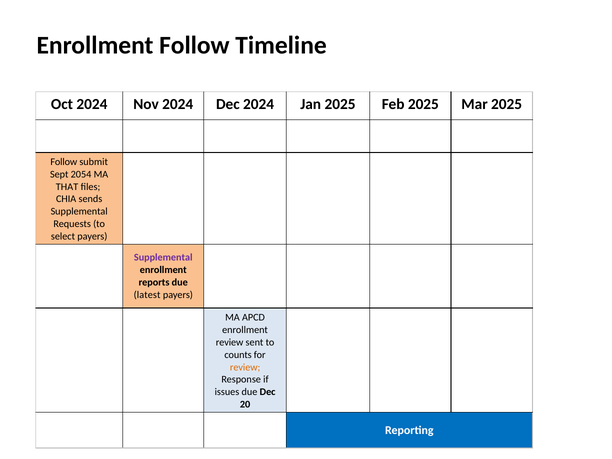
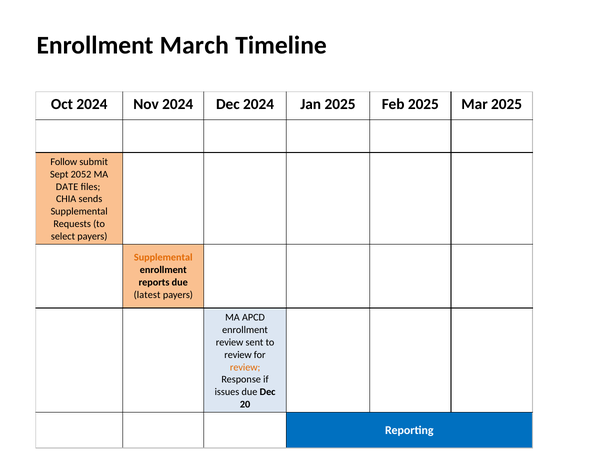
Enrollment Follow: Follow -> March
2054: 2054 -> 2052
THAT: THAT -> DATE
Supplemental at (163, 258) colour: purple -> orange
counts at (238, 355): counts -> review
